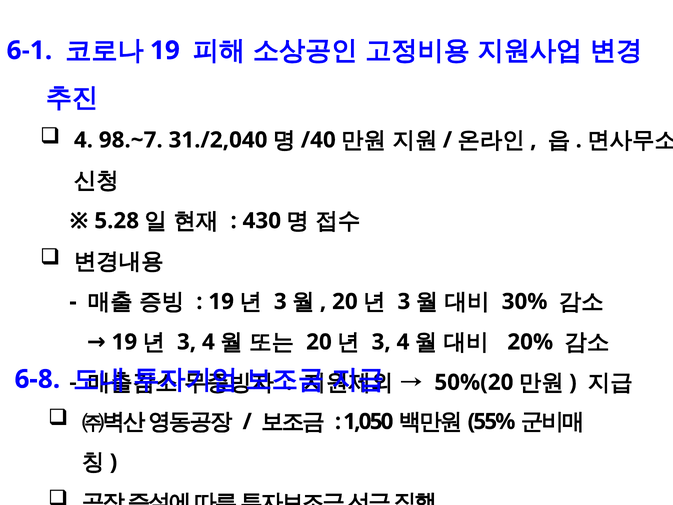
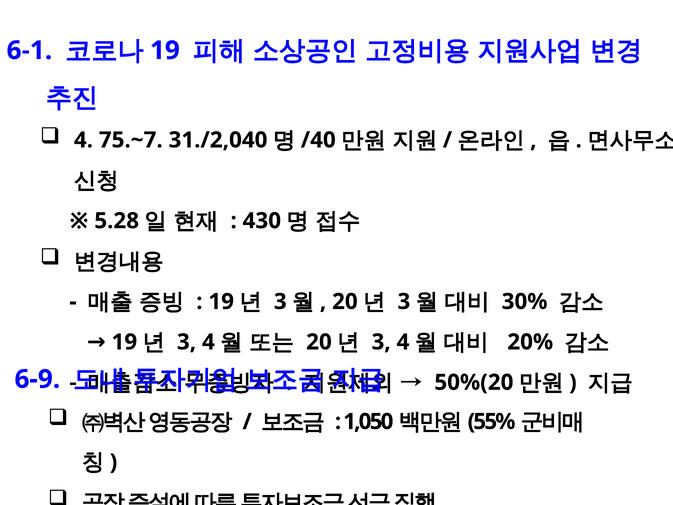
98.~7: 98.~7 -> 75.~7
6-8: 6-8 -> 6-9
